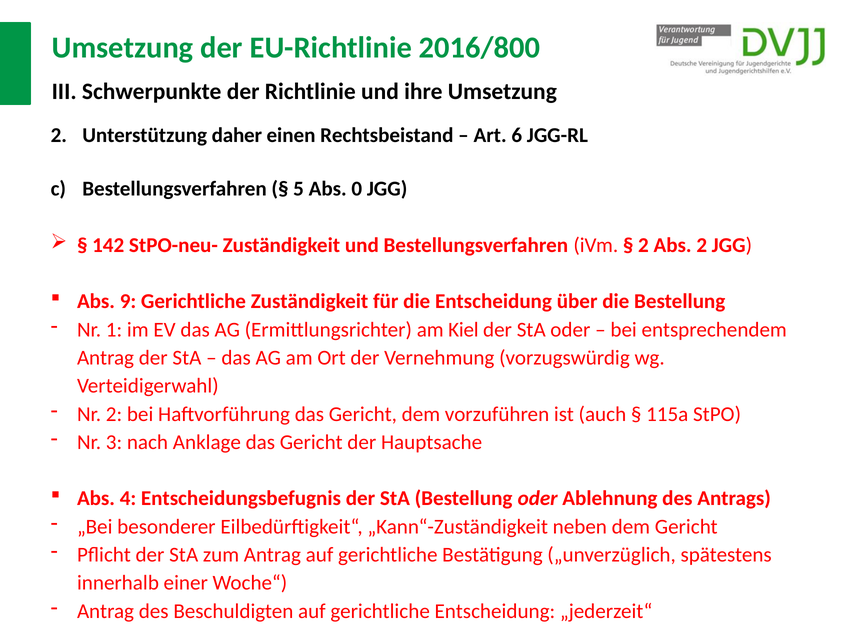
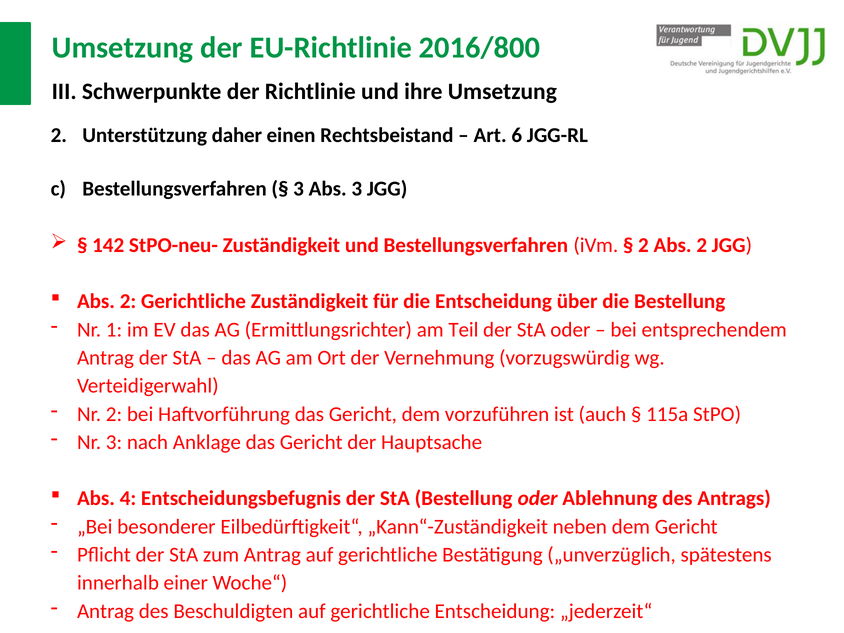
5 at (299, 189): 5 -> 3
Abs 0: 0 -> 3
9 at (128, 301): 9 -> 2
Kiel: Kiel -> Teil
